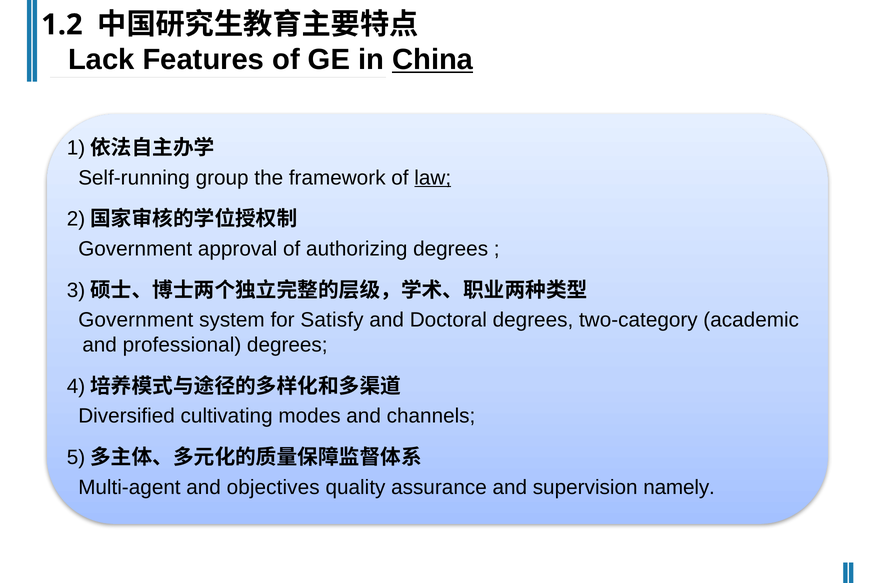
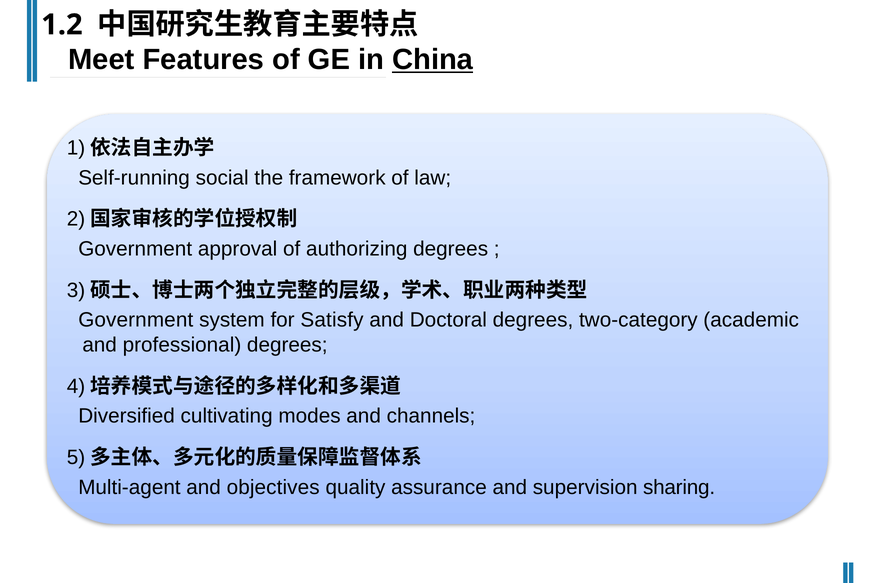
Lack: Lack -> Meet
group: group -> social
law underline: present -> none
namely: namely -> sharing
